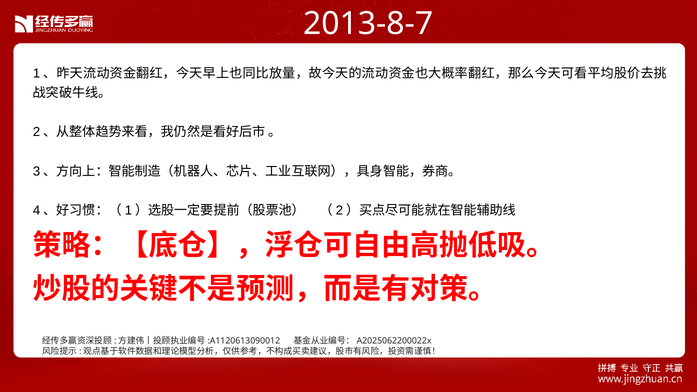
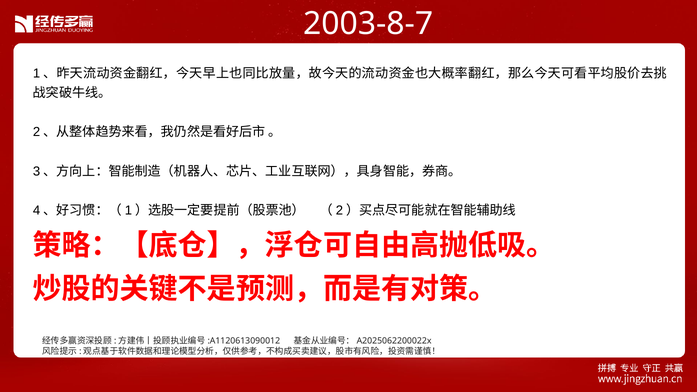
2013-8-7: 2013-8-7 -> 2003-8-7
